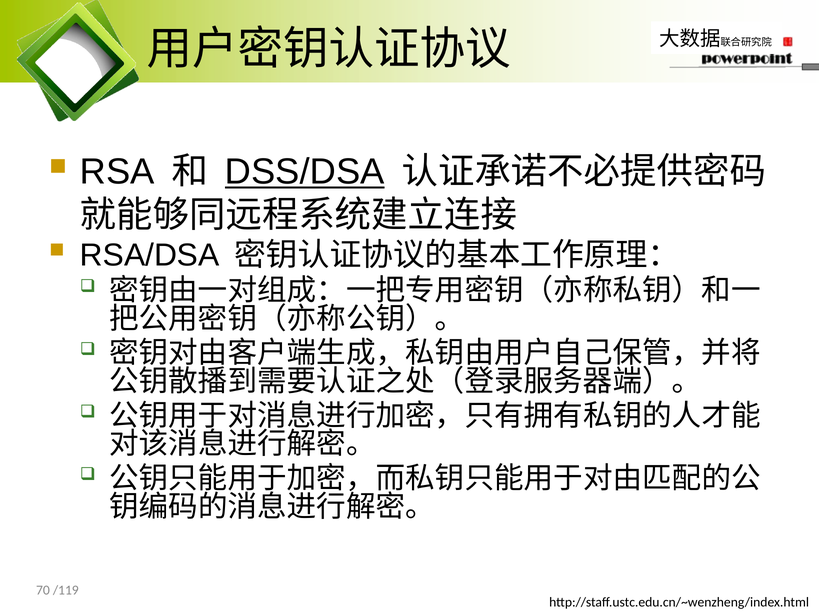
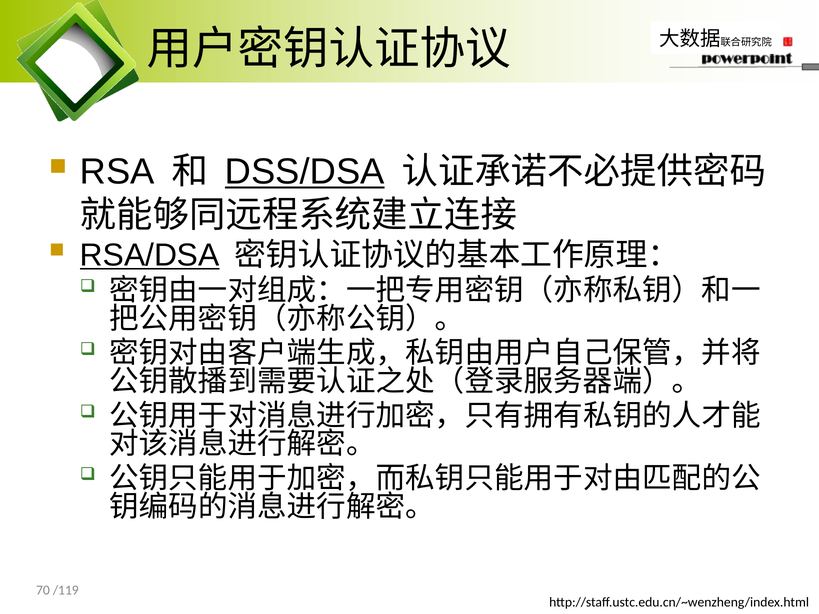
RSA/DSA underline: none -> present
